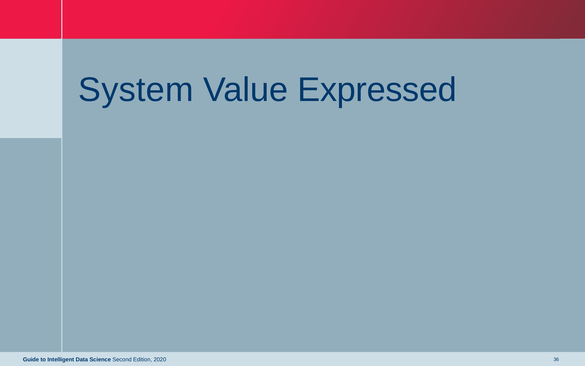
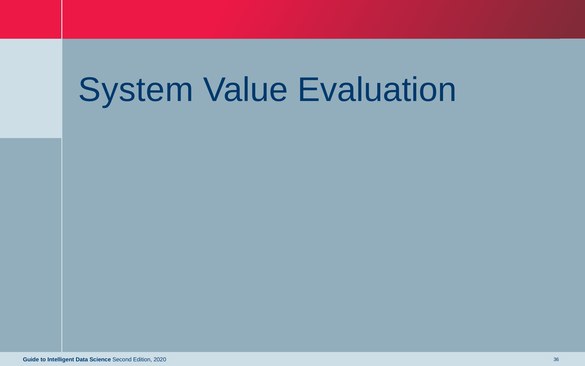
Expressed: Expressed -> Evaluation
